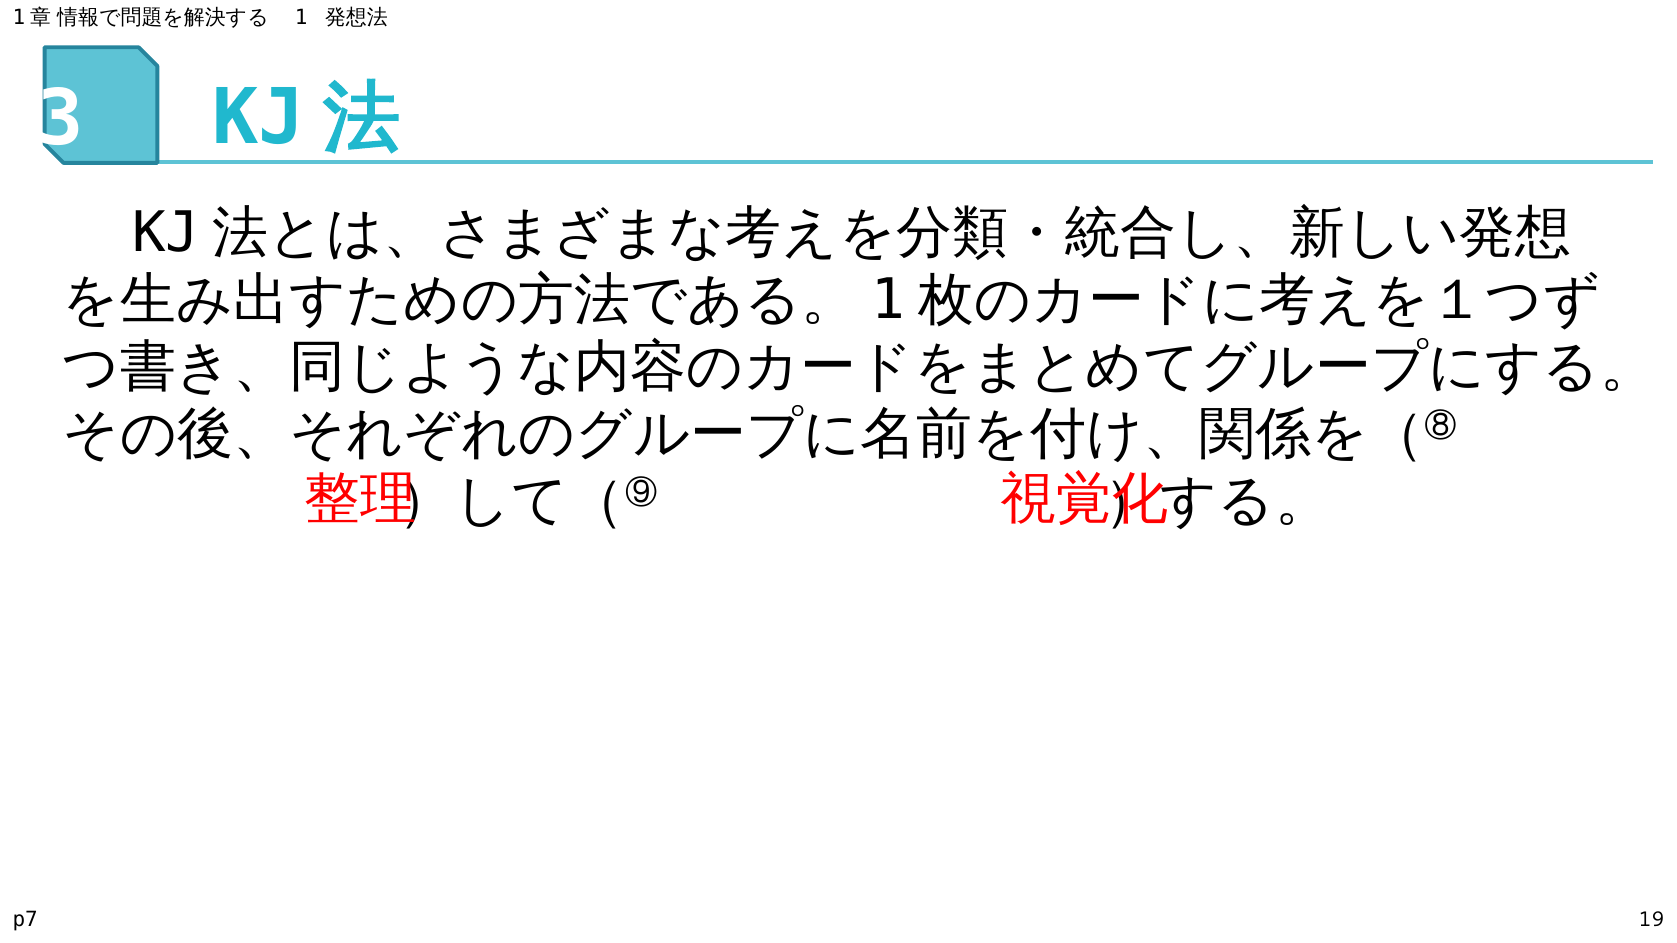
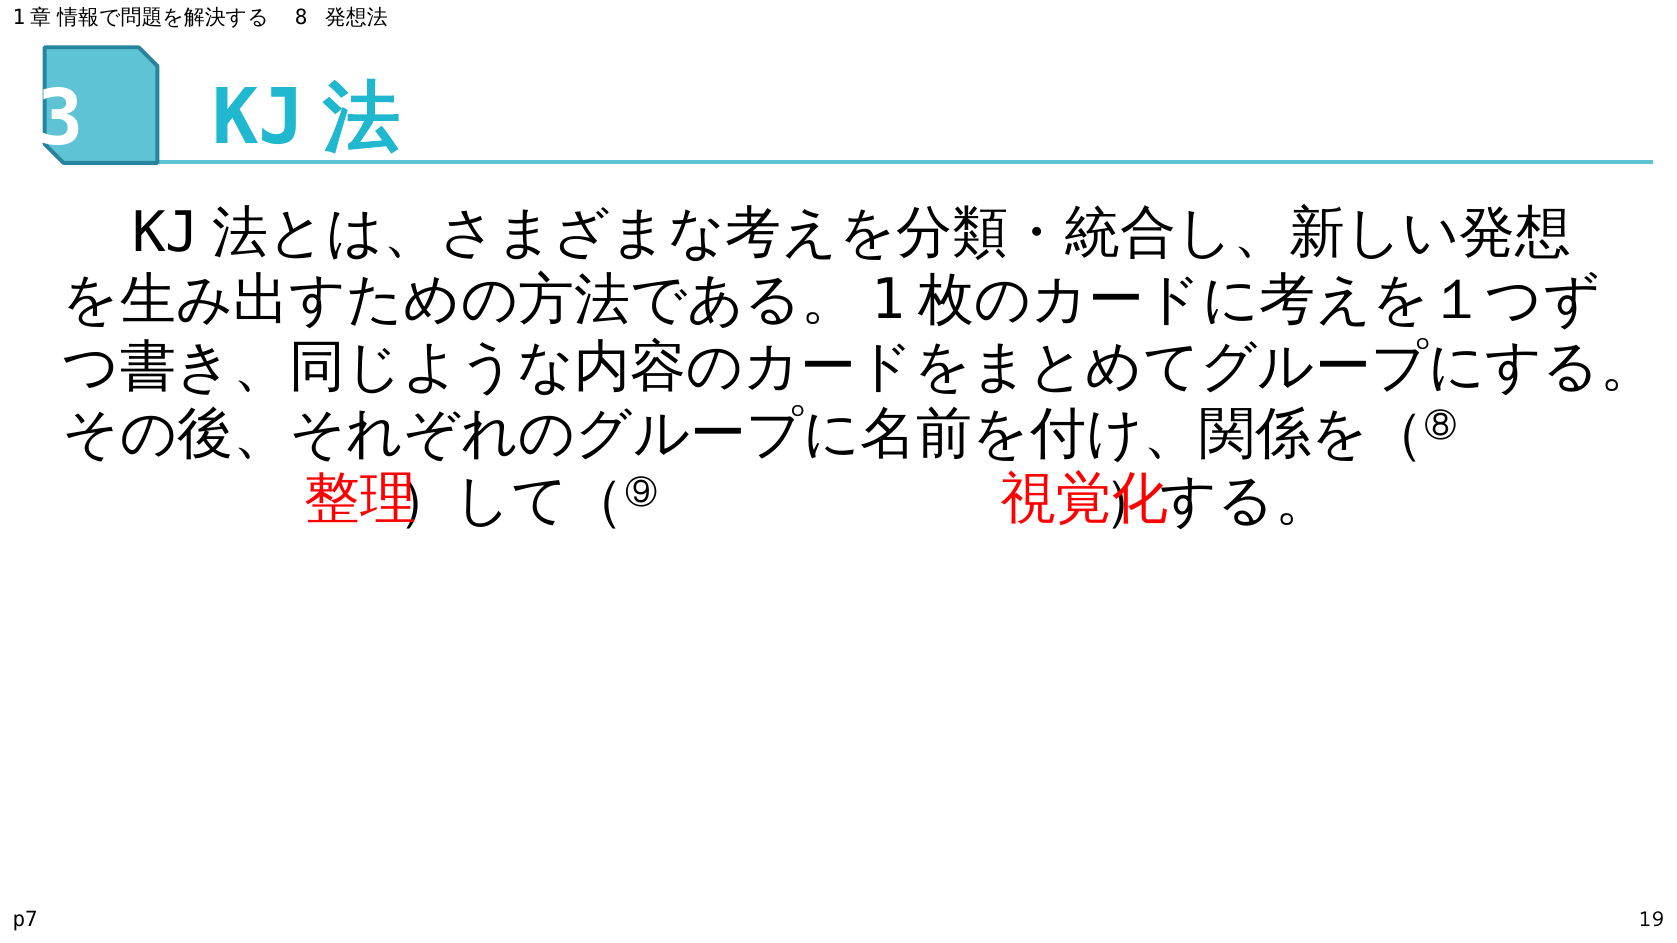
1: 1 -> 8
